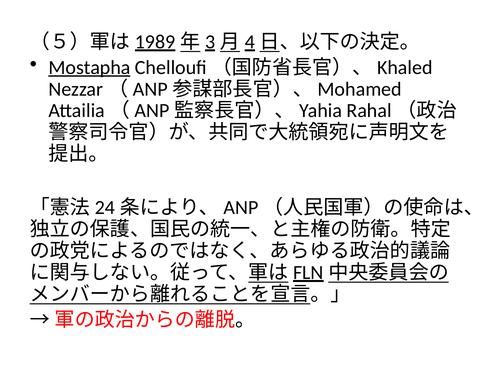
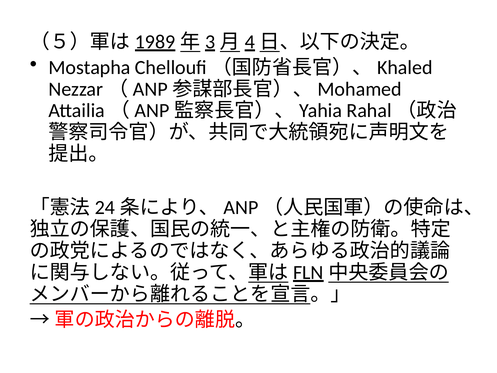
Mostapha underline: present -> none
